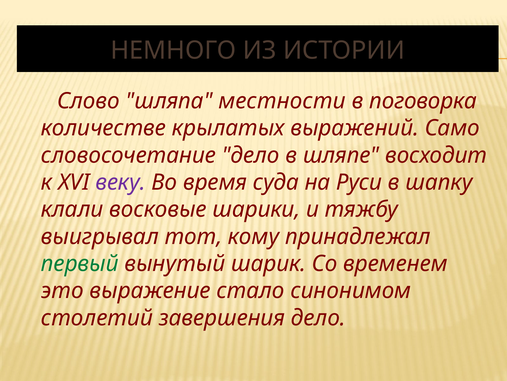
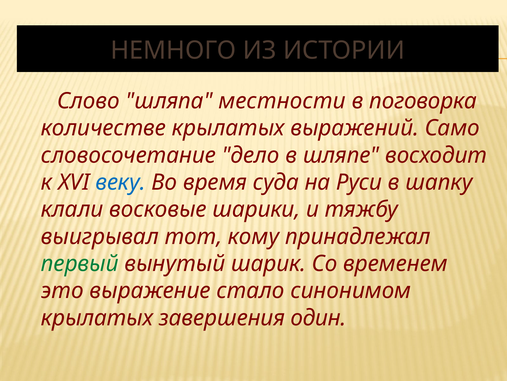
веку colour: purple -> blue
столетий at (97, 317): столетий -> крылатых
завершения дело: дело -> один
